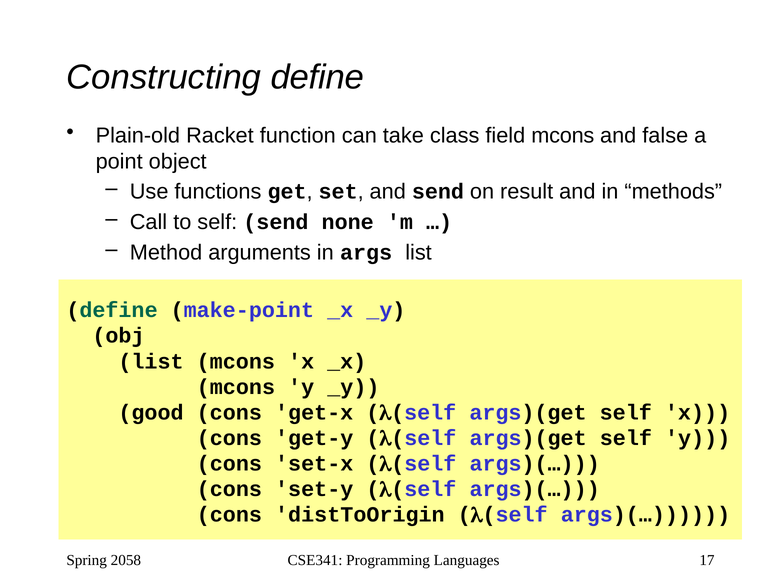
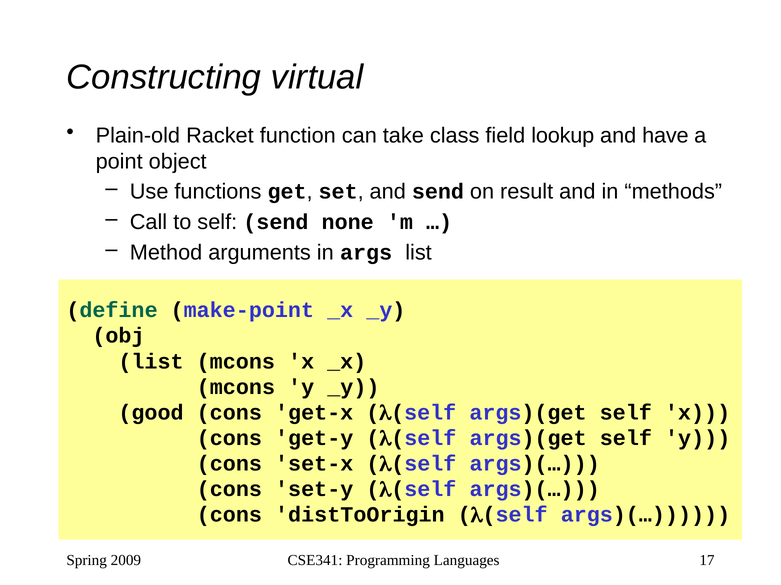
Constructing define: define -> virtual
field mcons: mcons -> lookup
false: false -> have
2058: 2058 -> 2009
